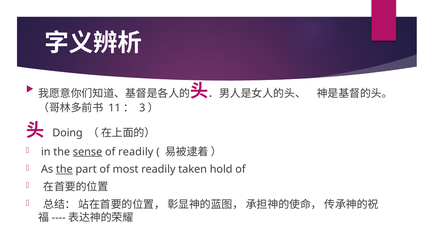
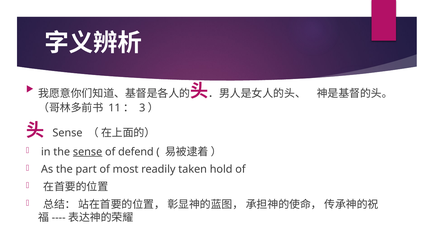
Doing at (68, 133): Doing -> Sense
of readily: readily -> defend
the at (64, 169) underline: present -> none
